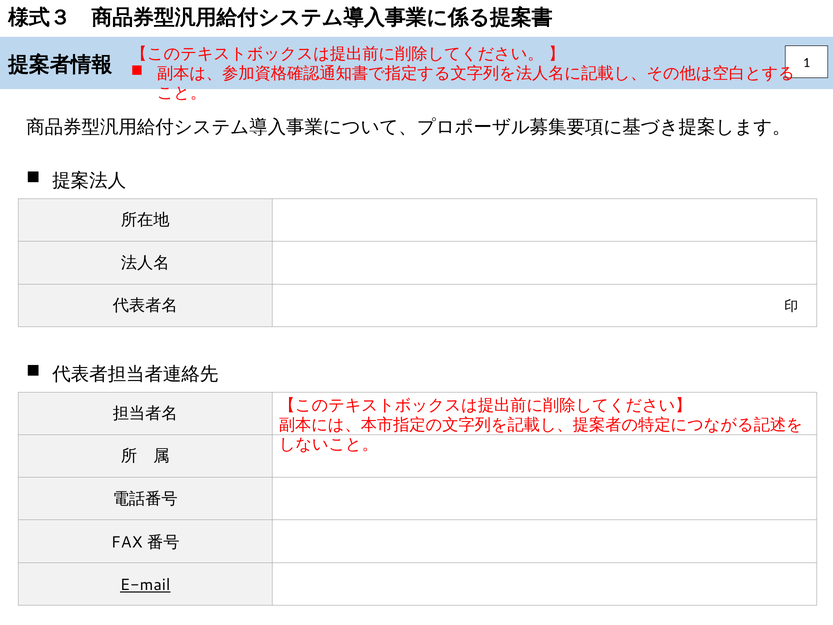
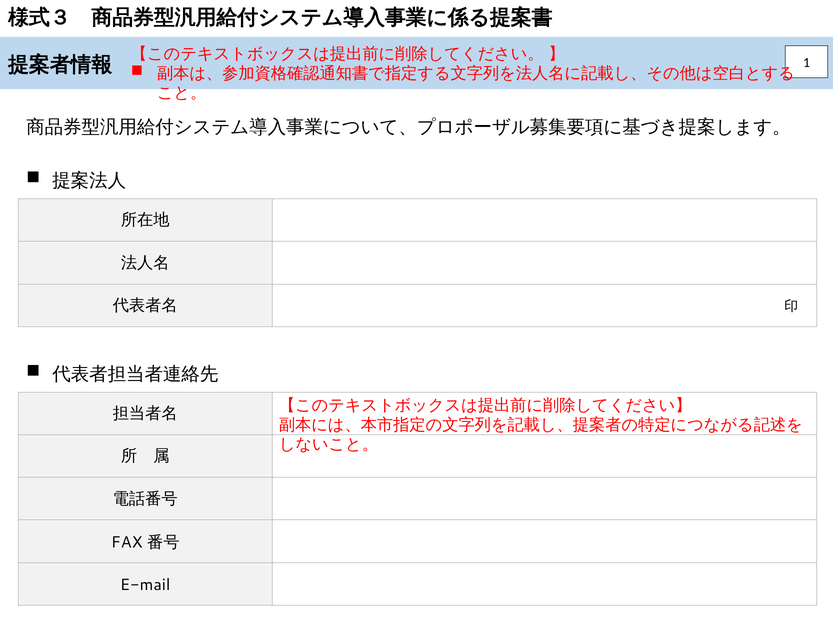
E-mail underline: present -> none
